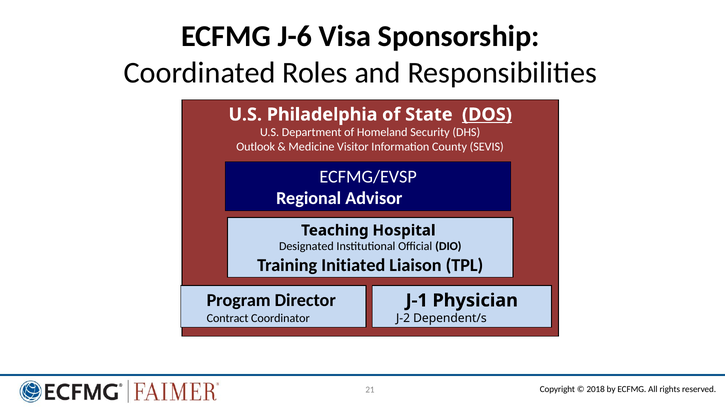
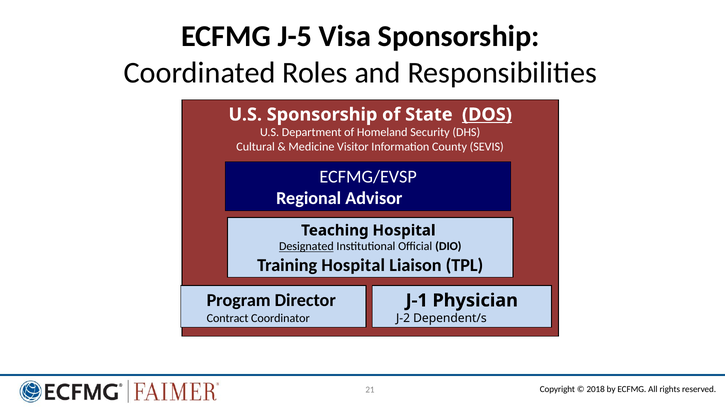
J-6: J-6 -> J-5
U.S Philadelphia: Philadelphia -> Sponsorship
Outlook: Outlook -> Cultural
Designated underline: none -> present
Training Initiated: Initiated -> Hospital
